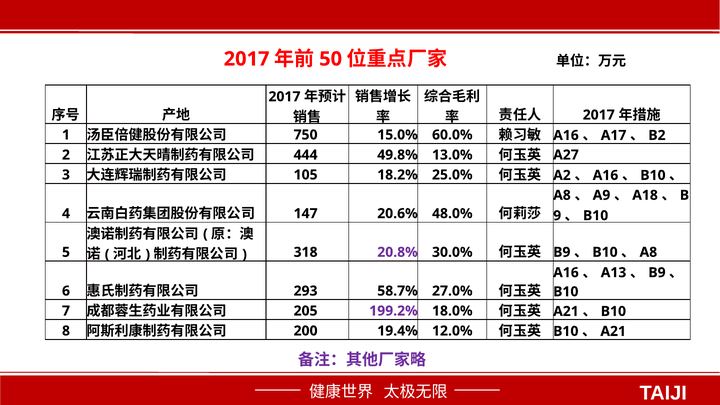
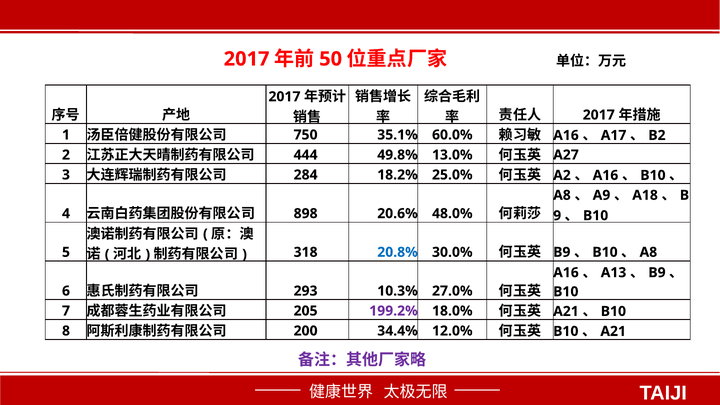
15.0%: 15.0% -> 35.1%
105: 105 -> 284
147: 147 -> 898
20.8% colour: purple -> blue
58.7%: 58.7% -> 10.3%
19.4%: 19.4% -> 34.4%
